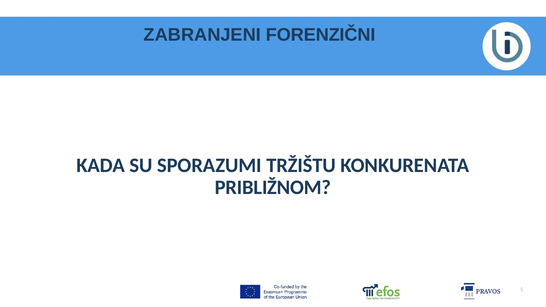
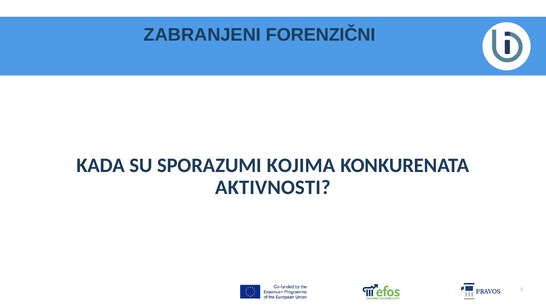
TRŽIŠTU: TRŽIŠTU -> KOJIMA
PRIBLIŽNOM: PRIBLIŽNOM -> AKTIVNOSTI
